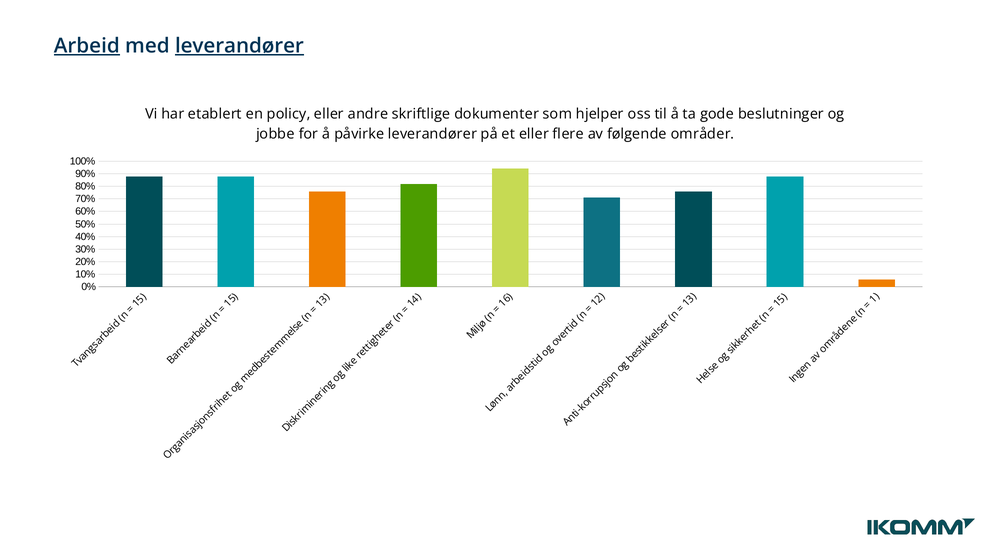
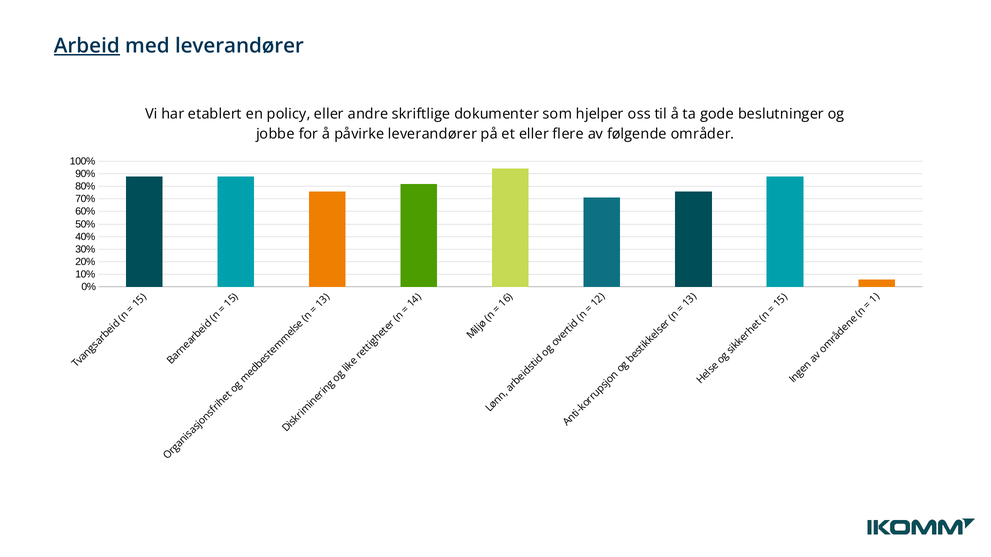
leverandører at (239, 46) underline: present -> none
